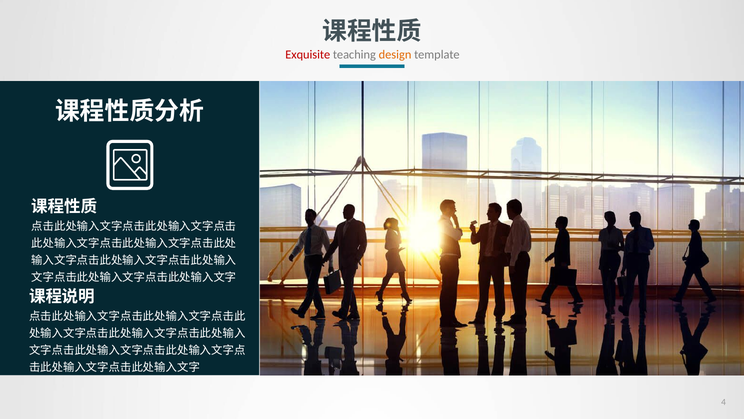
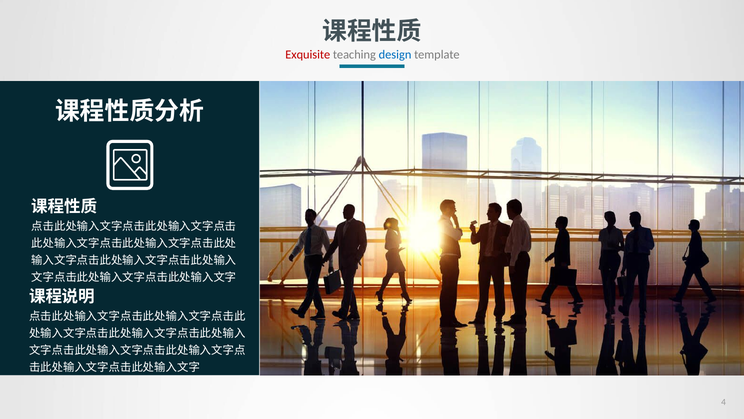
design colour: orange -> blue
